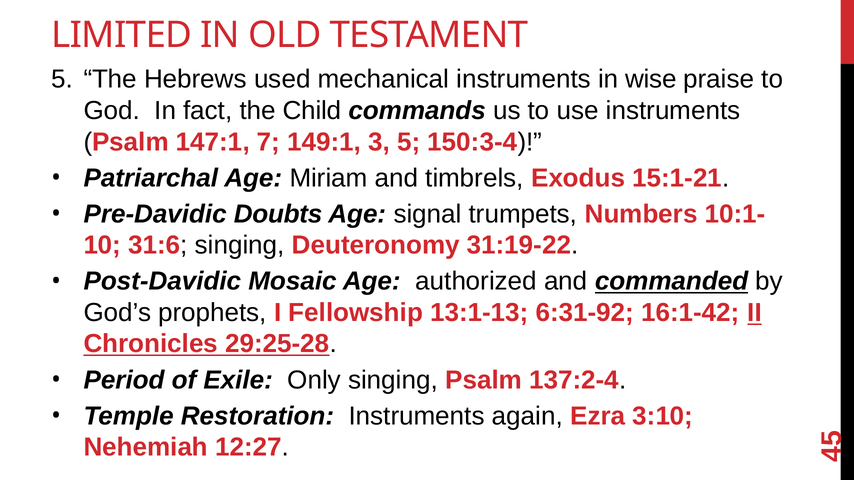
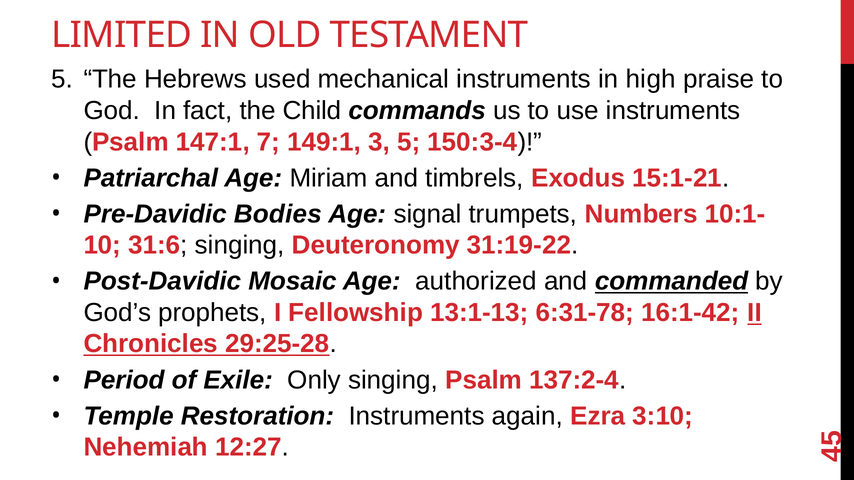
wise: wise -> high
Doubts: Doubts -> Bodies
6:31-92: 6:31-92 -> 6:31-78
